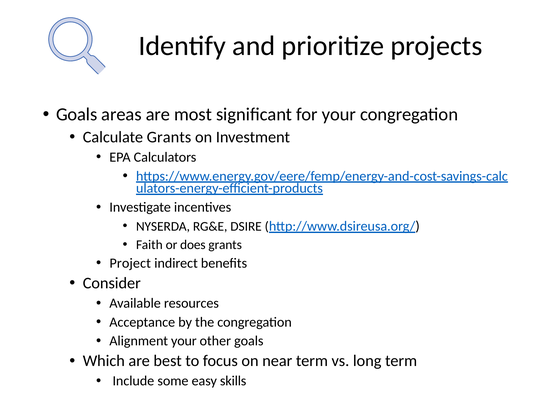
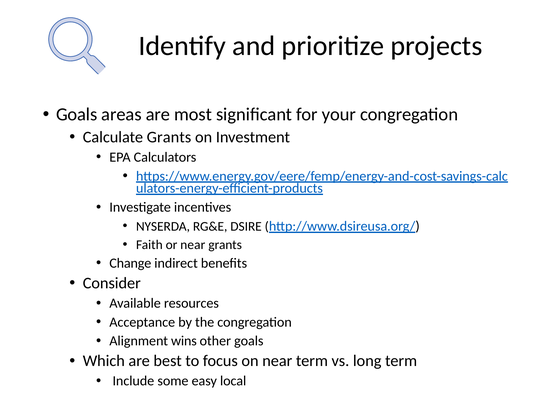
or does: does -> near
Project: Project -> Change
Alignment your: your -> wins
skills: skills -> local
